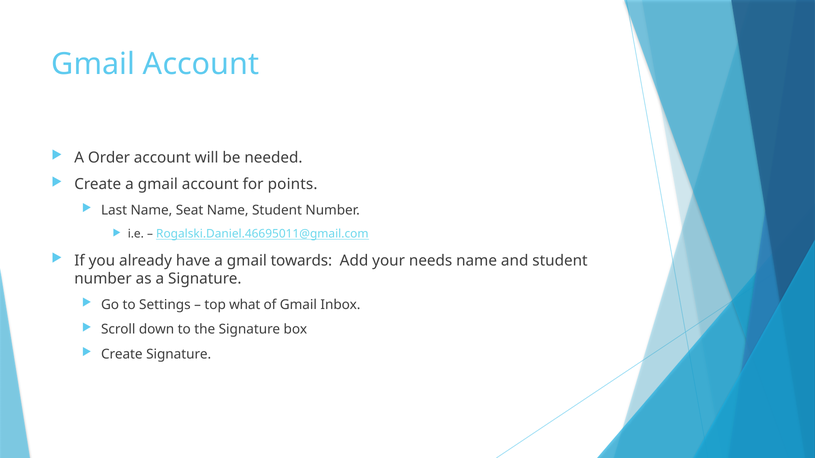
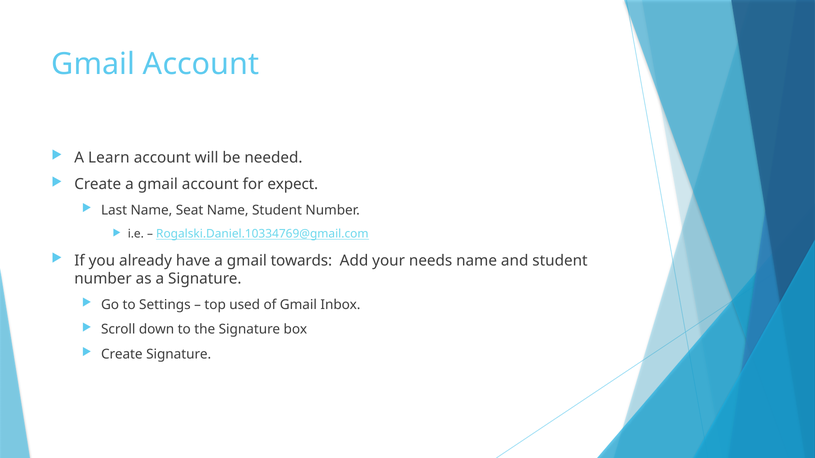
Order: Order -> Learn
points: points -> expect
Rogalski.Daniel.46695011@gmail.com: Rogalski.Daniel.46695011@gmail.com -> Rogalski.Daniel.10334769@gmail.com
what: what -> used
